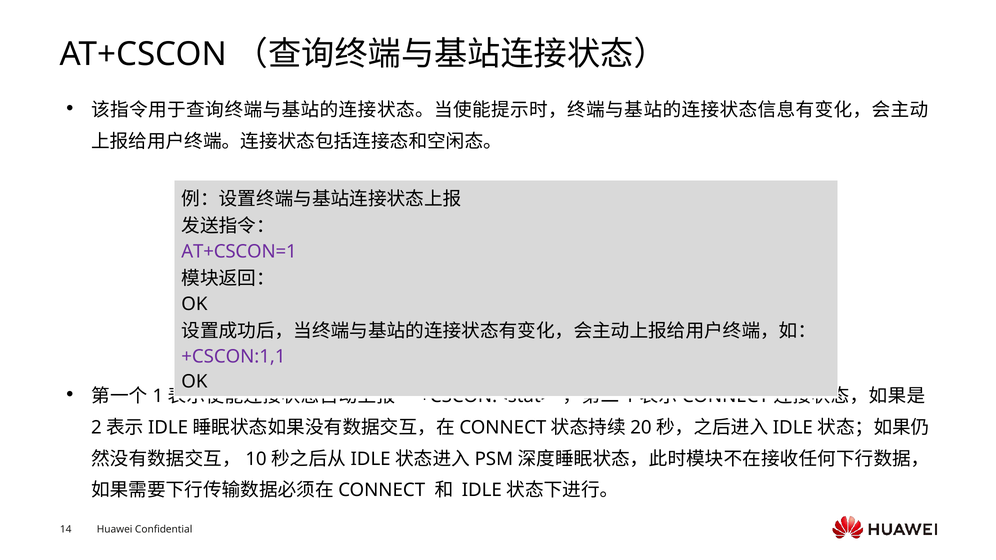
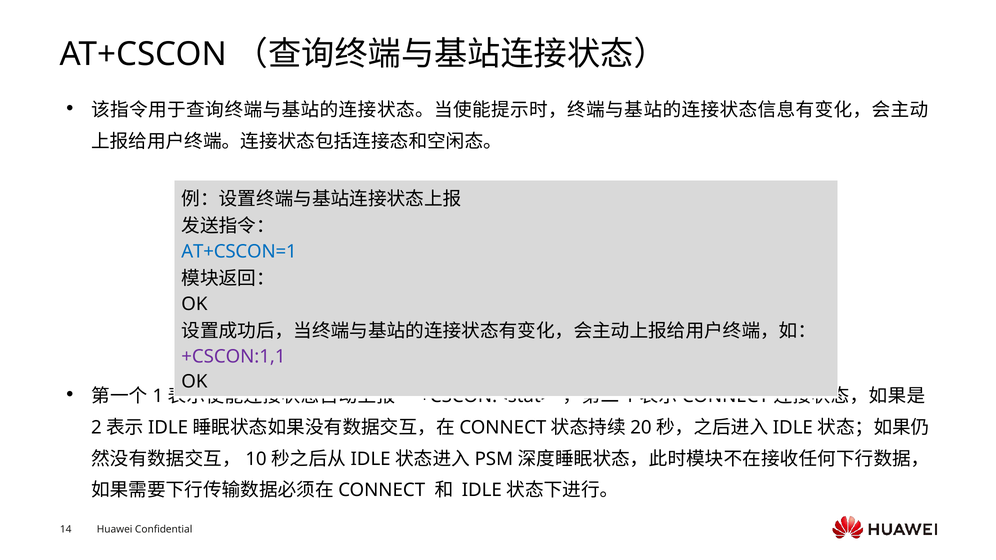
AT+CSCON=1 colour: purple -> blue
